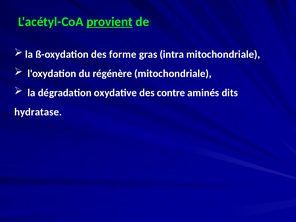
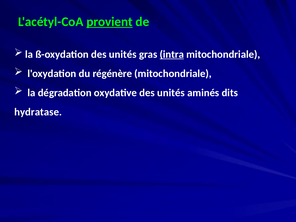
ß-oxydation des forme: forme -> unités
intra underline: none -> present
oxydative des contre: contre -> unités
